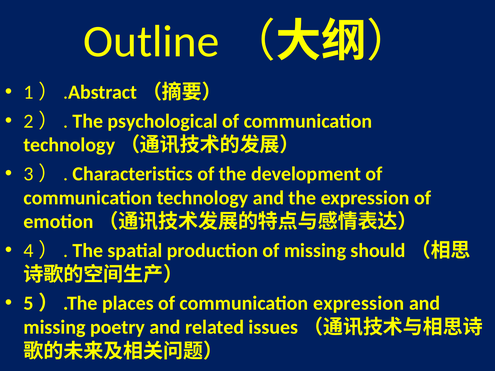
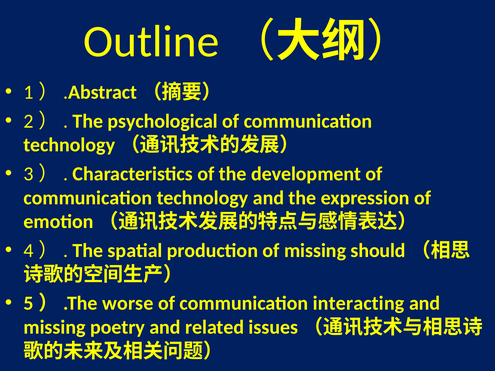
places: places -> worse
communication expression: expression -> interacting
